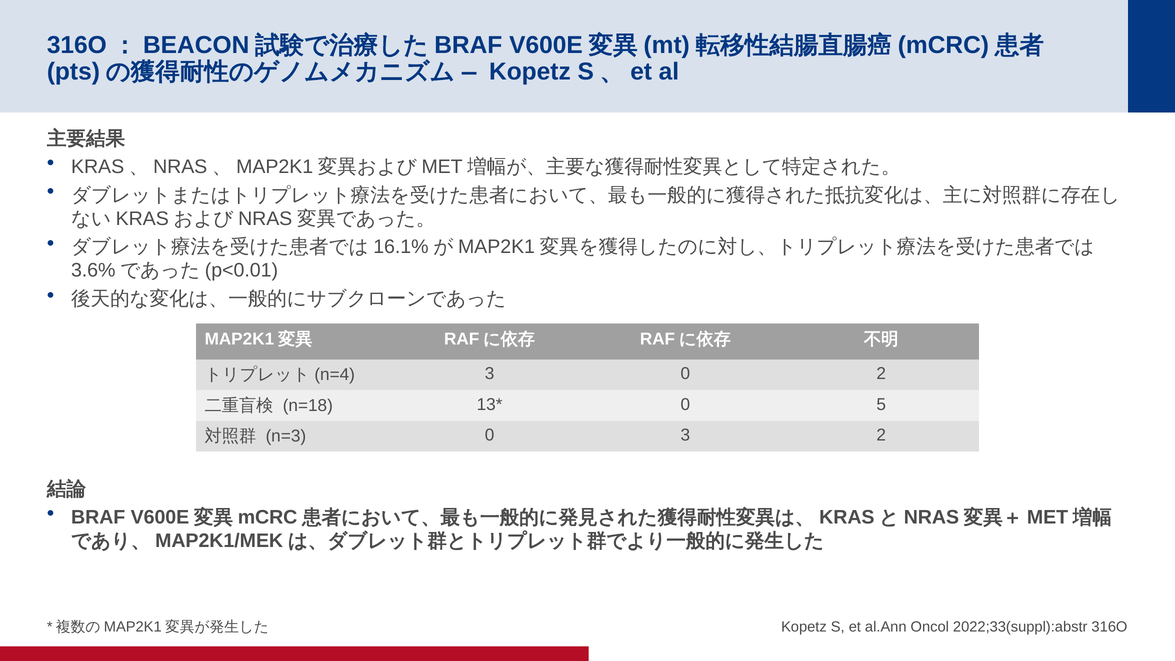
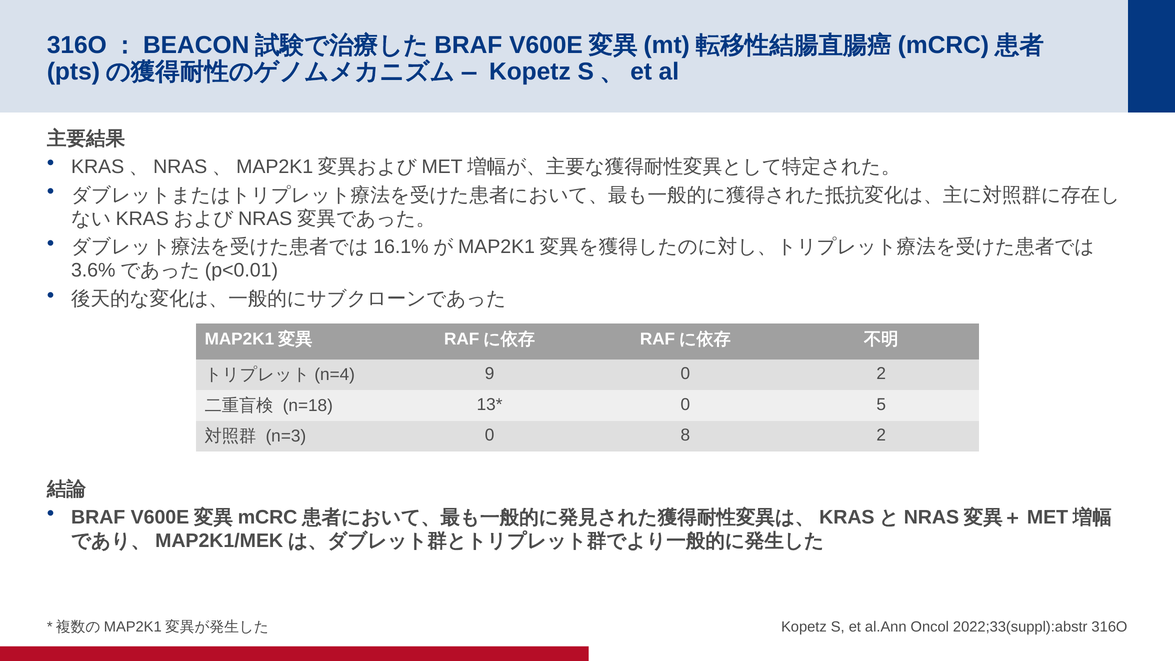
3 at (490, 374): 3 -> 9
0 3: 3 -> 8
